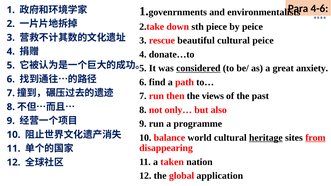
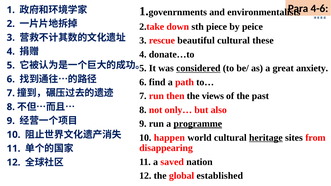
cultural peice: peice -> these
programme underline: none -> present
balance: balance -> happen
from underline: present -> none
taken: taken -> saved
application: application -> established
